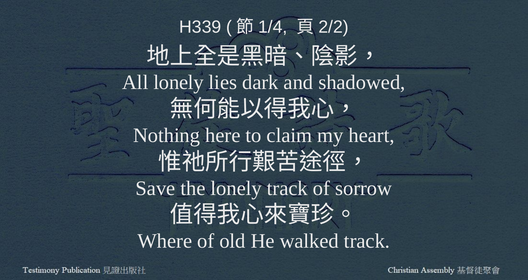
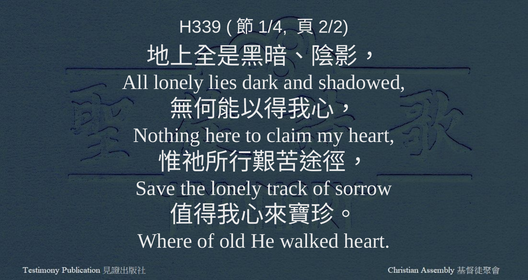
walked track: track -> heart
